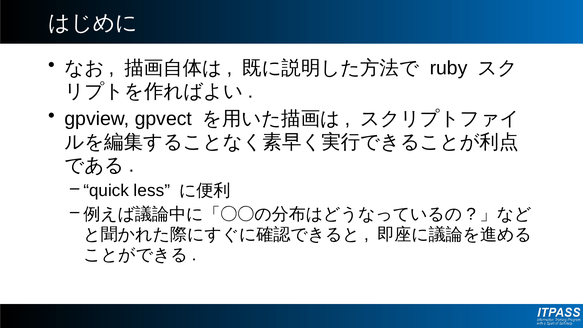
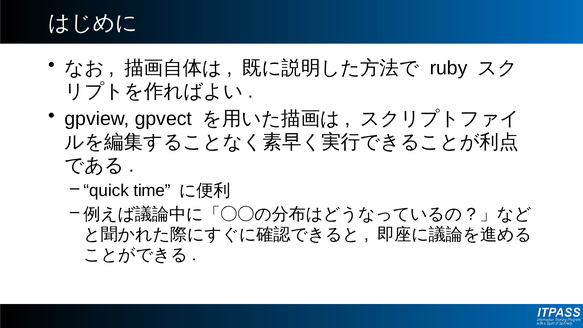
less: less -> time
